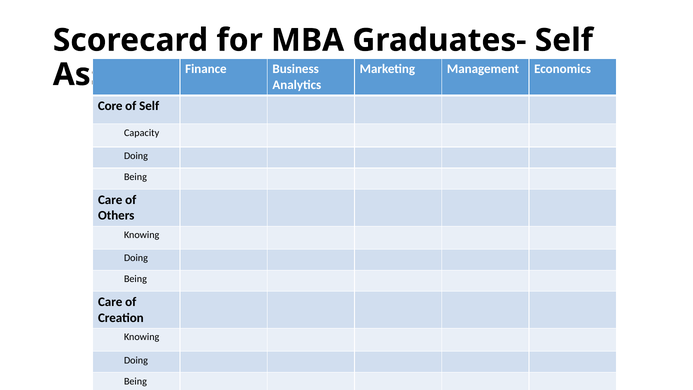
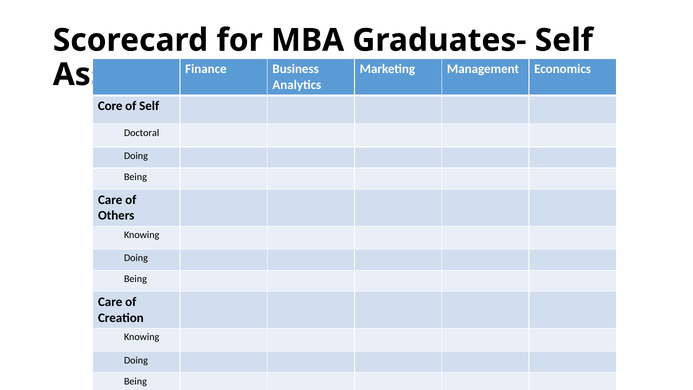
Capacity: Capacity -> Doctoral
